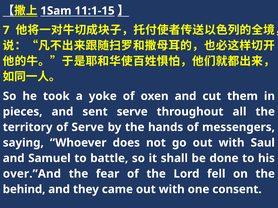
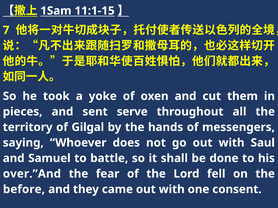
of Serve: Serve -> Gilgal
behind: behind -> before
